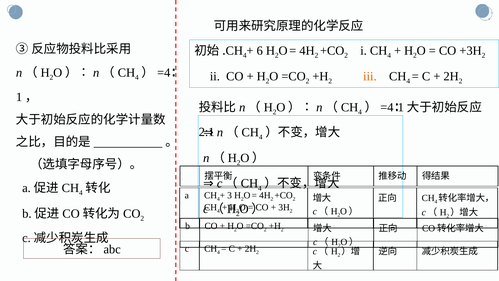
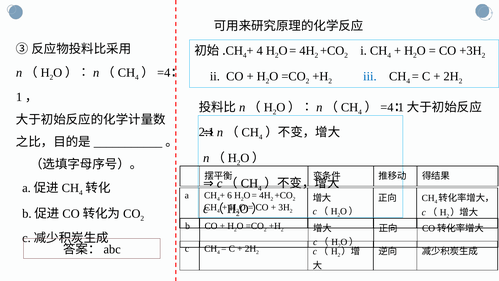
6 at (260, 51): 6 -> 4
iii colour: orange -> blue
3: 3 -> 6
